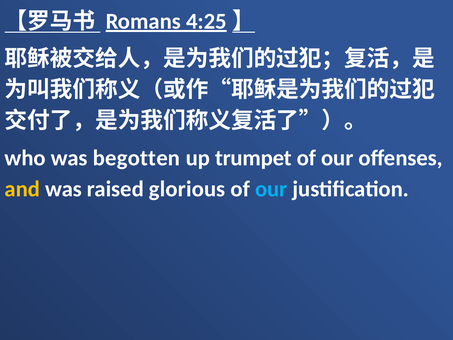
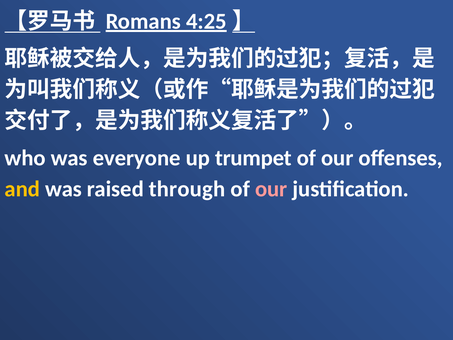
begotten: begotten -> everyone
glorious: glorious -> through
our at (271, 189) colour: light blue -> pink
